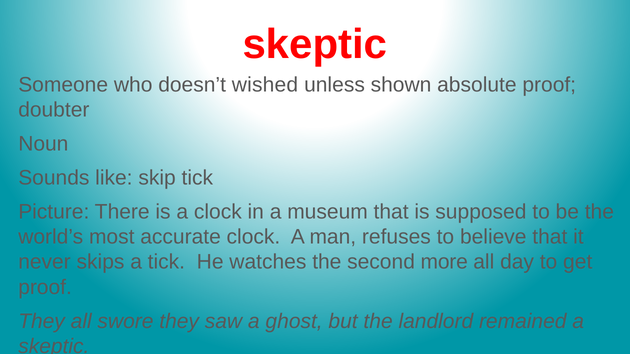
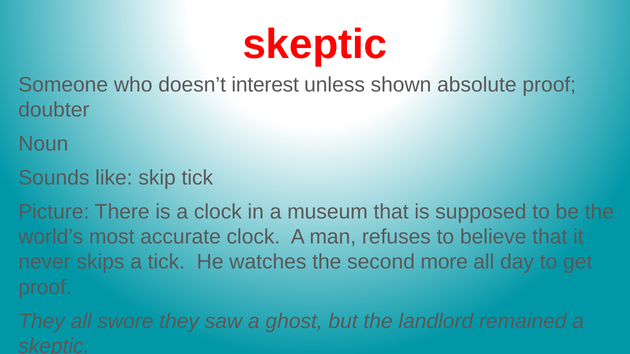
wished: wished -> interest
